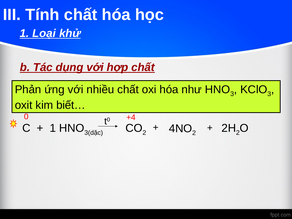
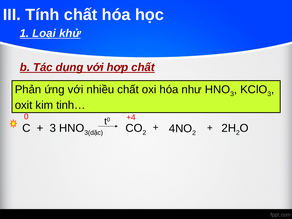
biết…: biết… -> tinh…
1 at (53, 128): 1 -> 3
